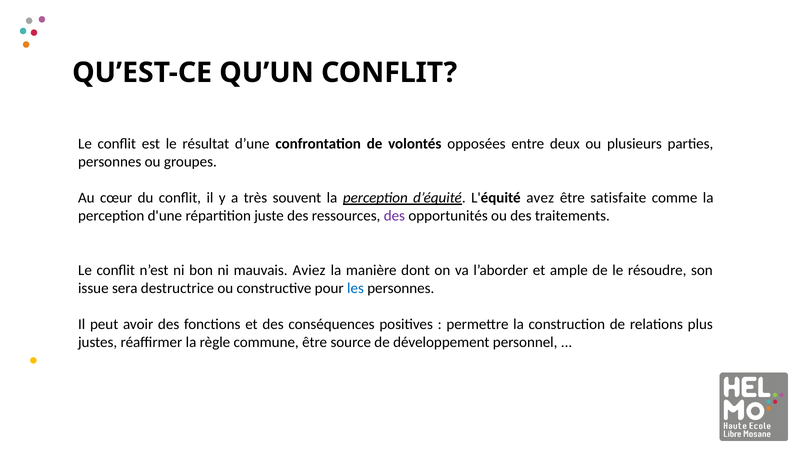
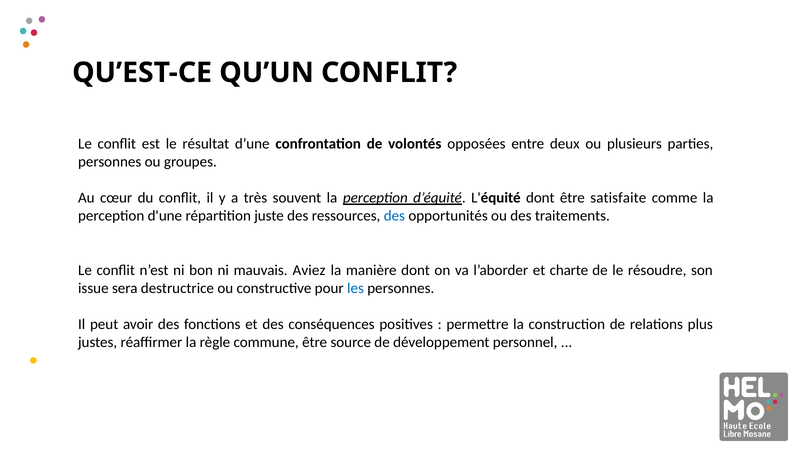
L'équité avez: avez -> dont
des at (394, 216) colour: purple -> blue
ample: ample -> charte
